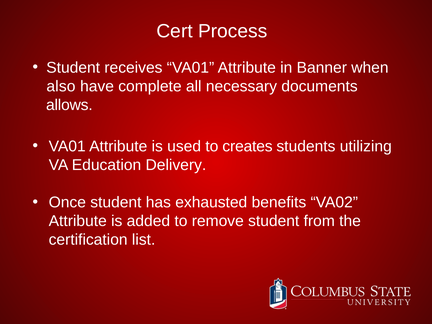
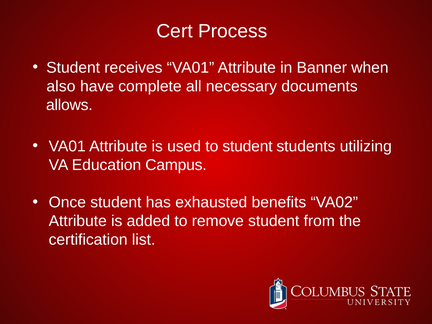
to creates: creates -> student
Delivery: Delivery -> Campus
